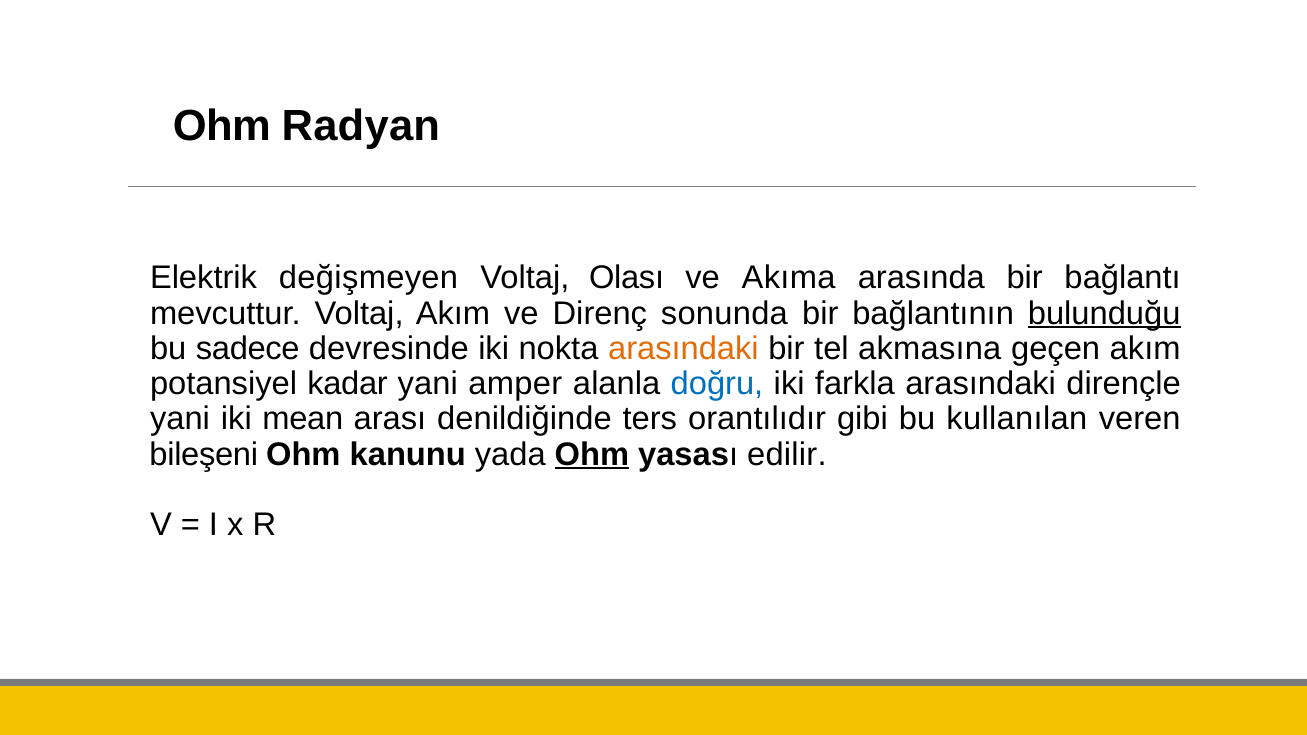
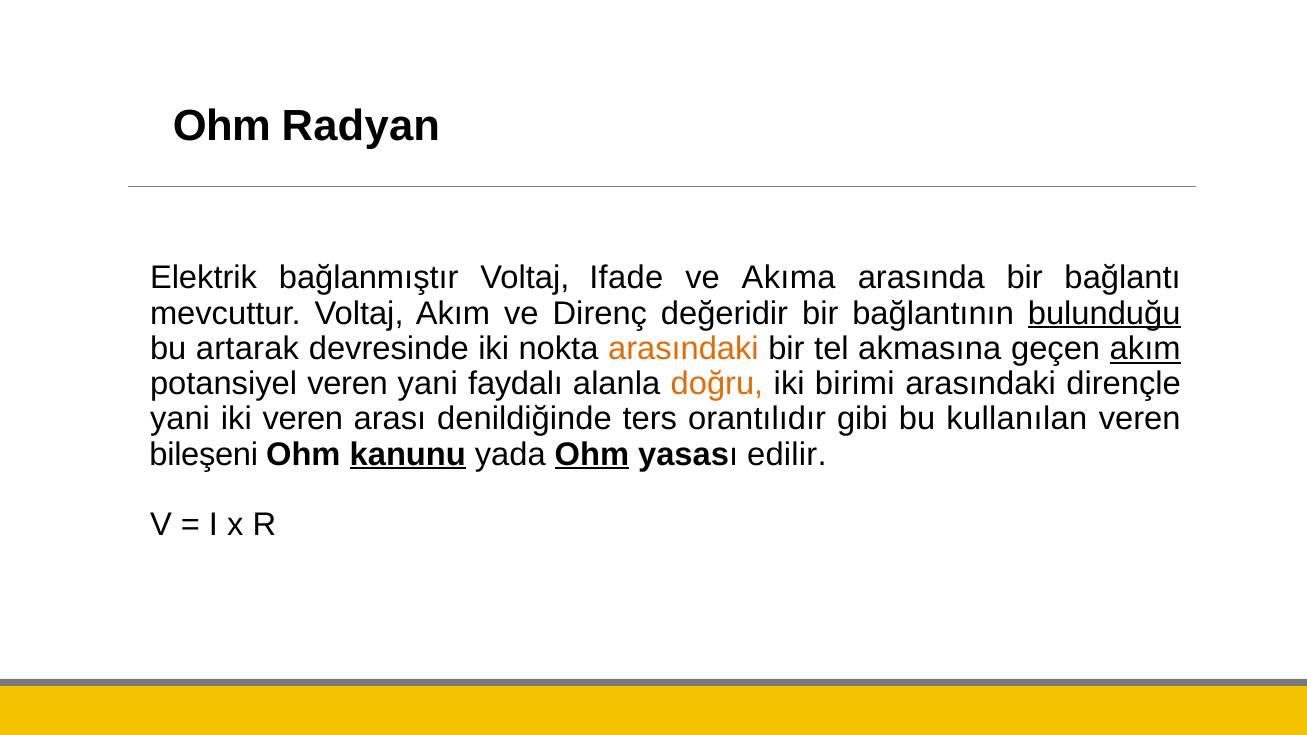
değişmeyen: değişmeyen -> bağlanmıştır
Olası: Olası -> Ifade
sonunda: sonunda -> değeridir
sadece: sadece -> artarak
akım at (1145, 349) underline: none -> present
potansiyel kadar: kadar -> veren
amper: amper -> faydalı
doğru colour: blue -> orange
farkla: farkla -> birimi
iki mean: mean -> veren
kanunu underline: none -> present
